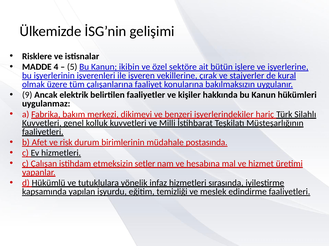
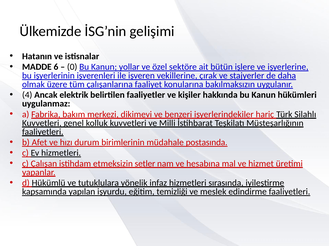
Risklere: Risklere -> Hatanın
4: 4 -> 6
5: 5 -> 0
ikibin: ikibin -> yollar
kural: kural -> daha
9: 9 -> 4
risk: risk -> hızı
